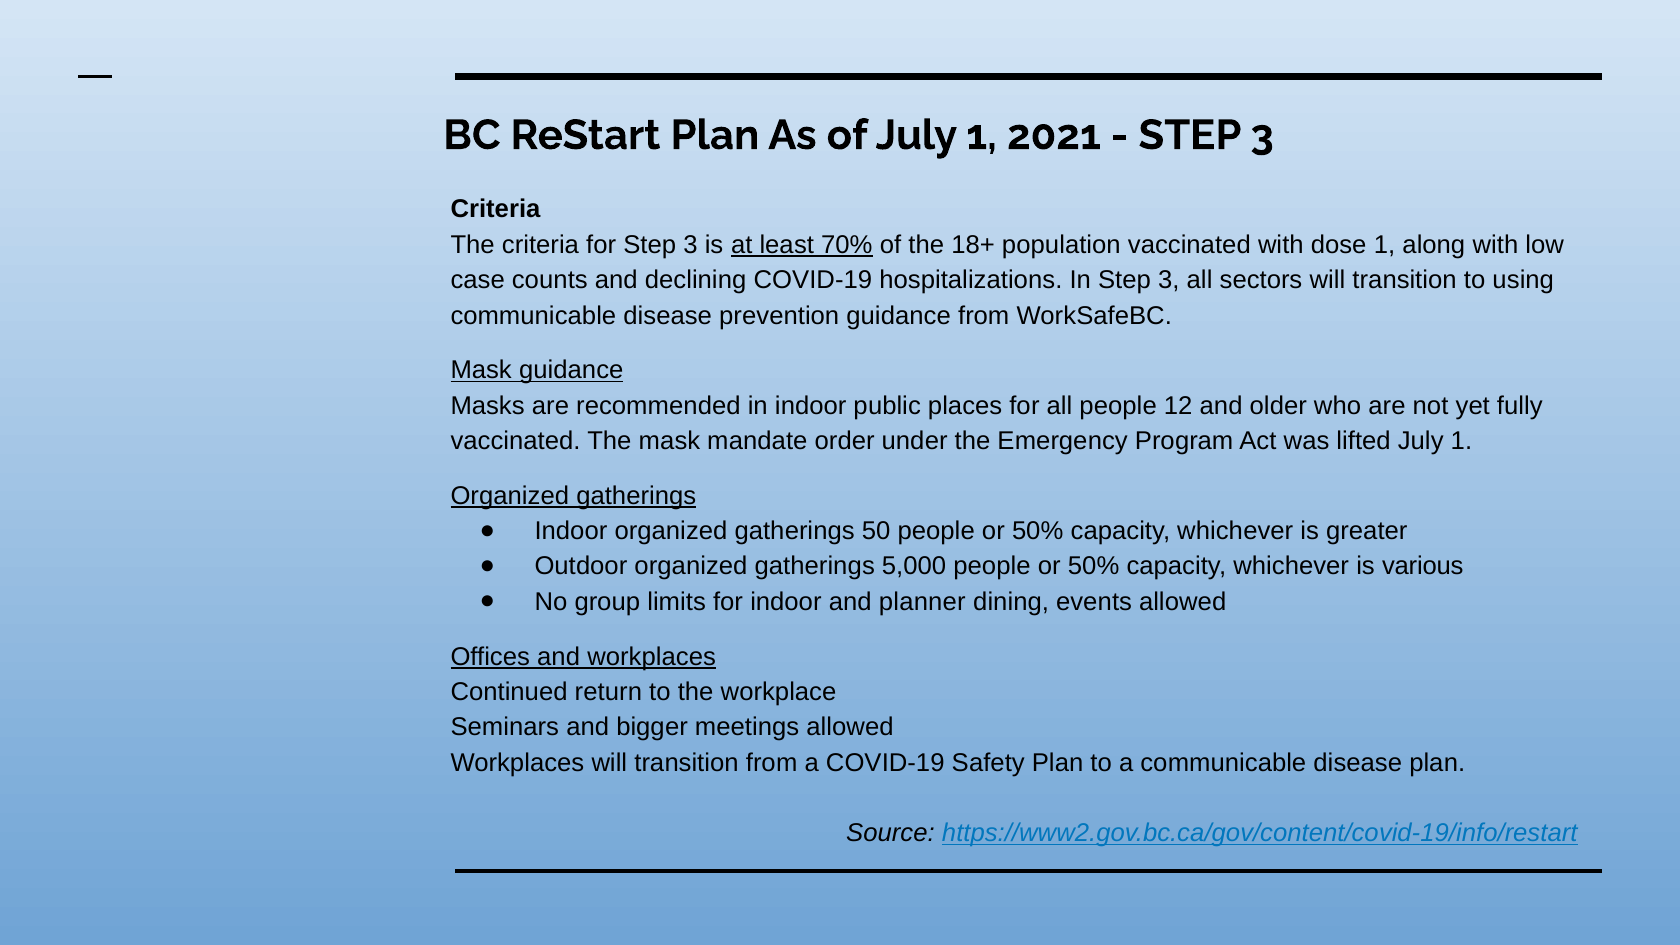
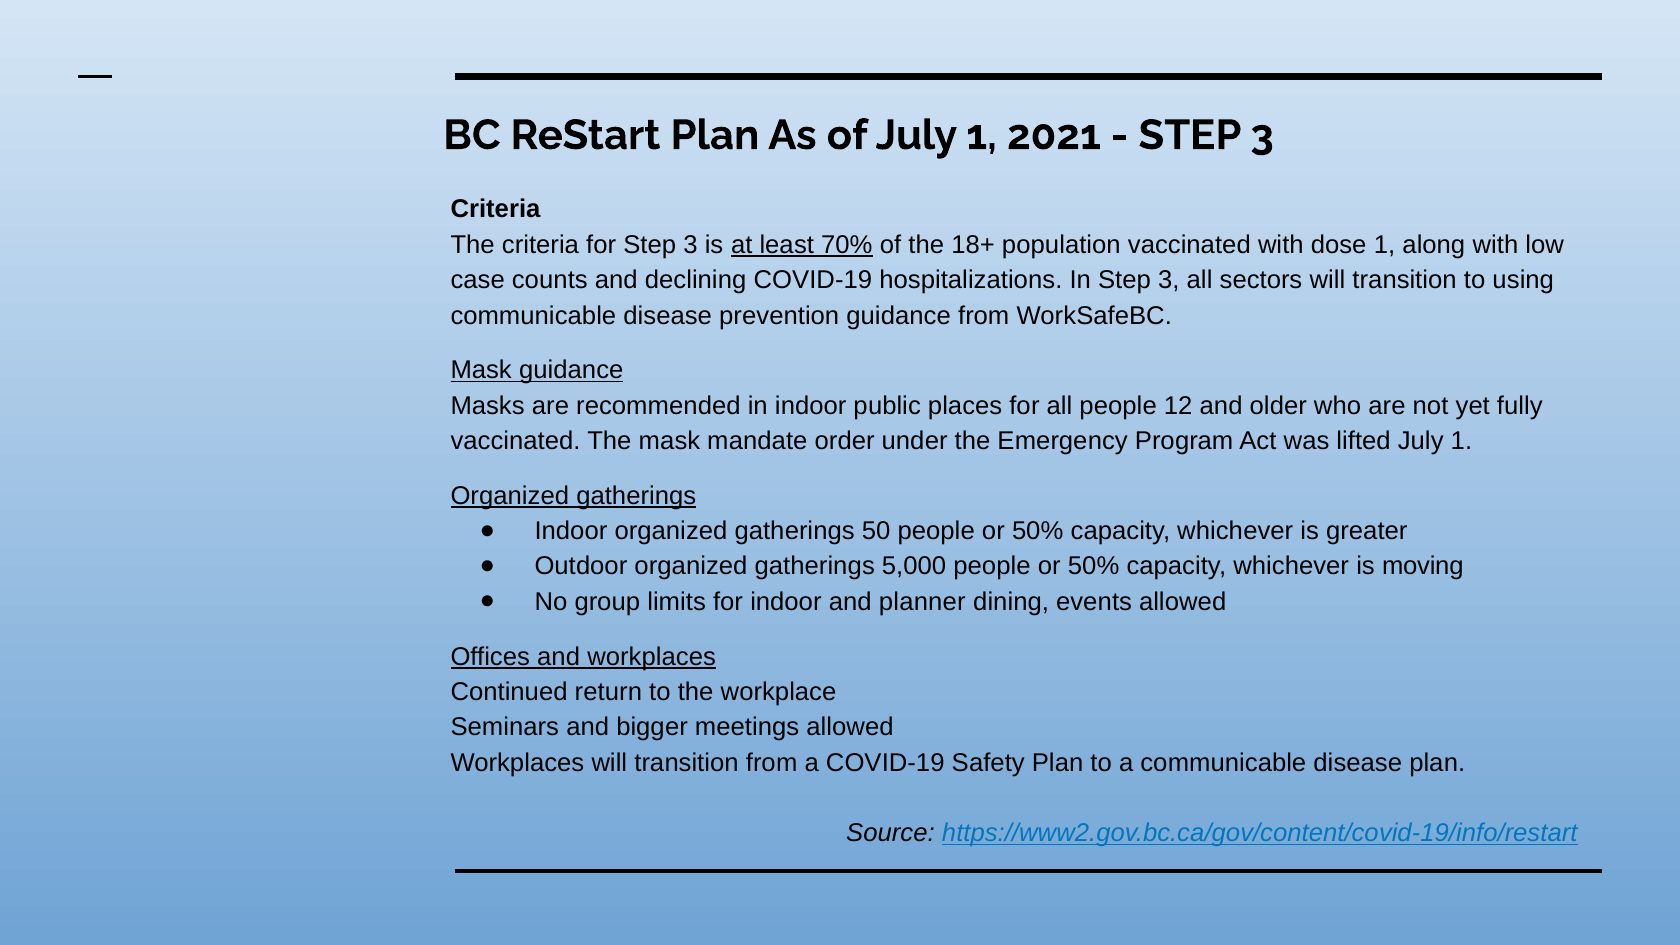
various: various -> moving
